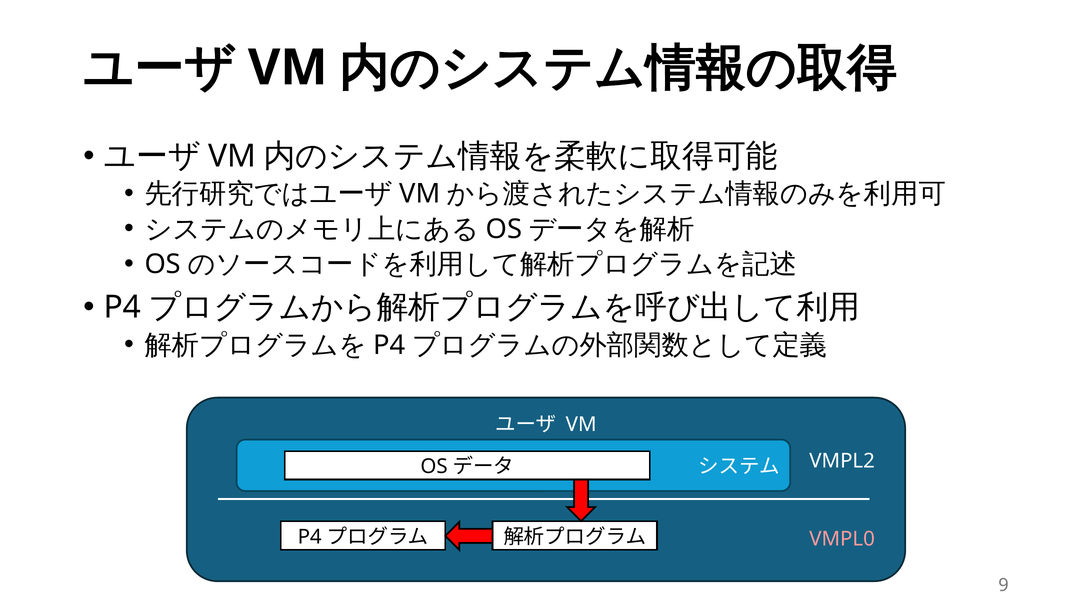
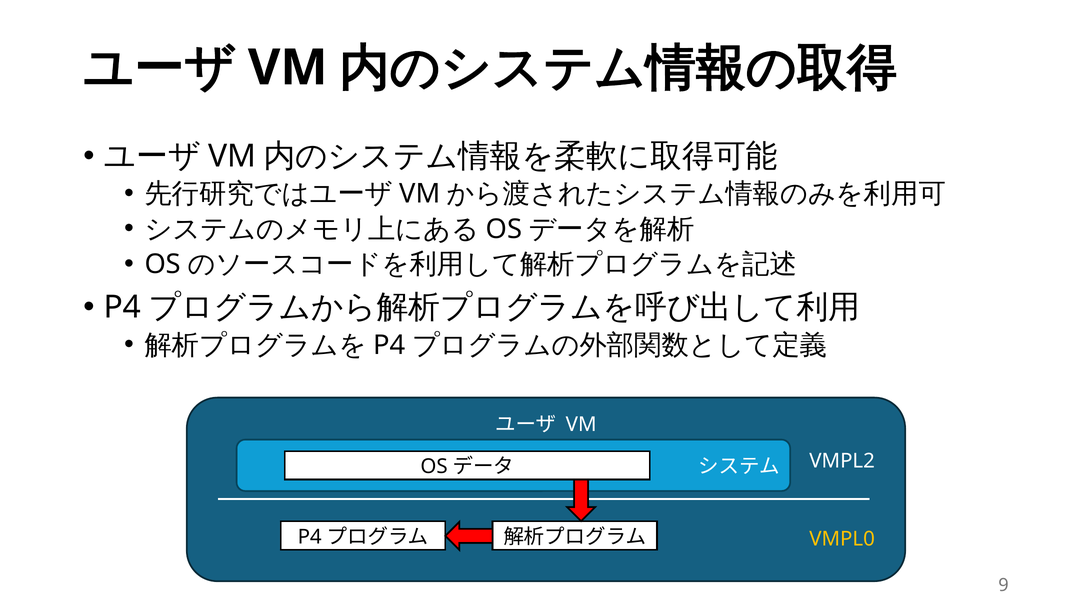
VMPL0 colour: pink -> yellow
